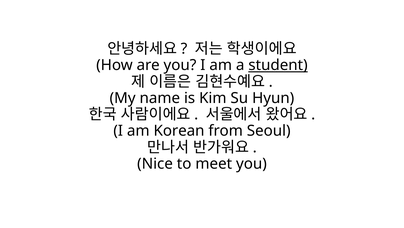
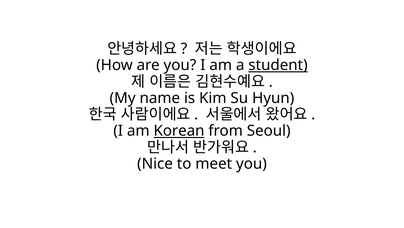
Korean underline: none -> present
